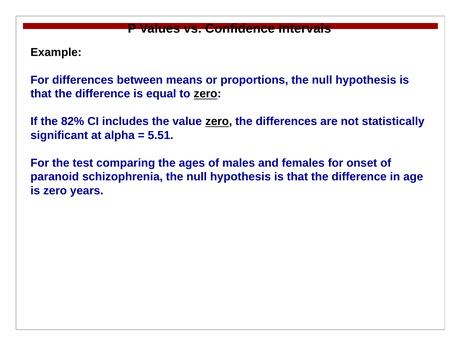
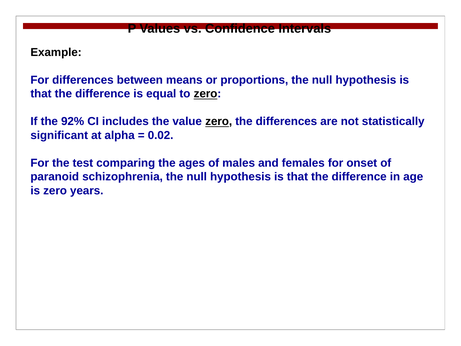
82%: 82% -> 92%
5.51: 5.51 -> 0.02
